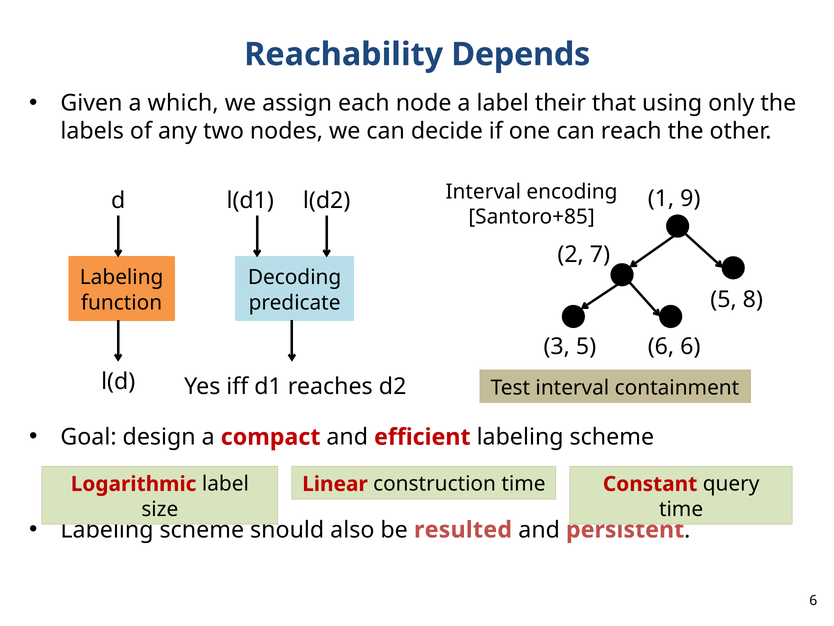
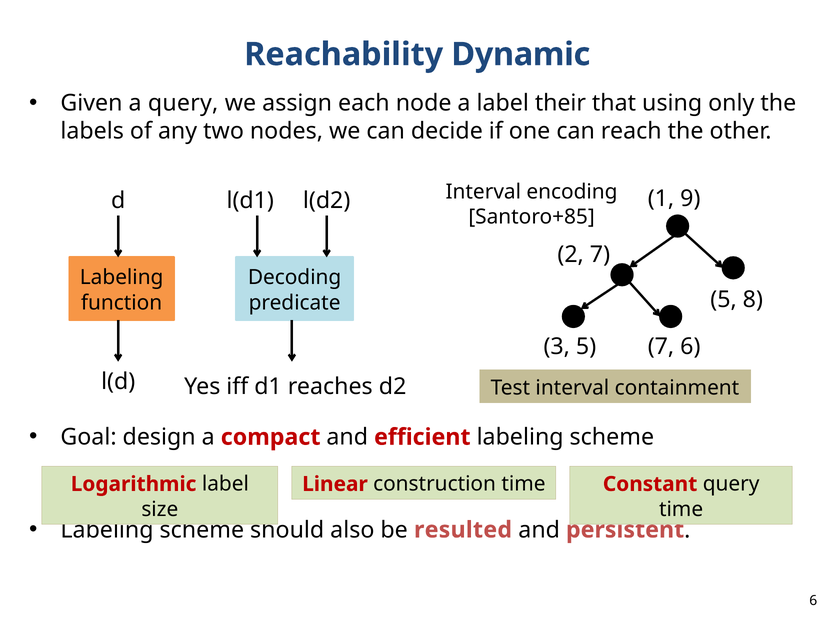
Depends: Depends -> Dynamic
a which: which -> query
6 at (661, 346): 6 -> 7
